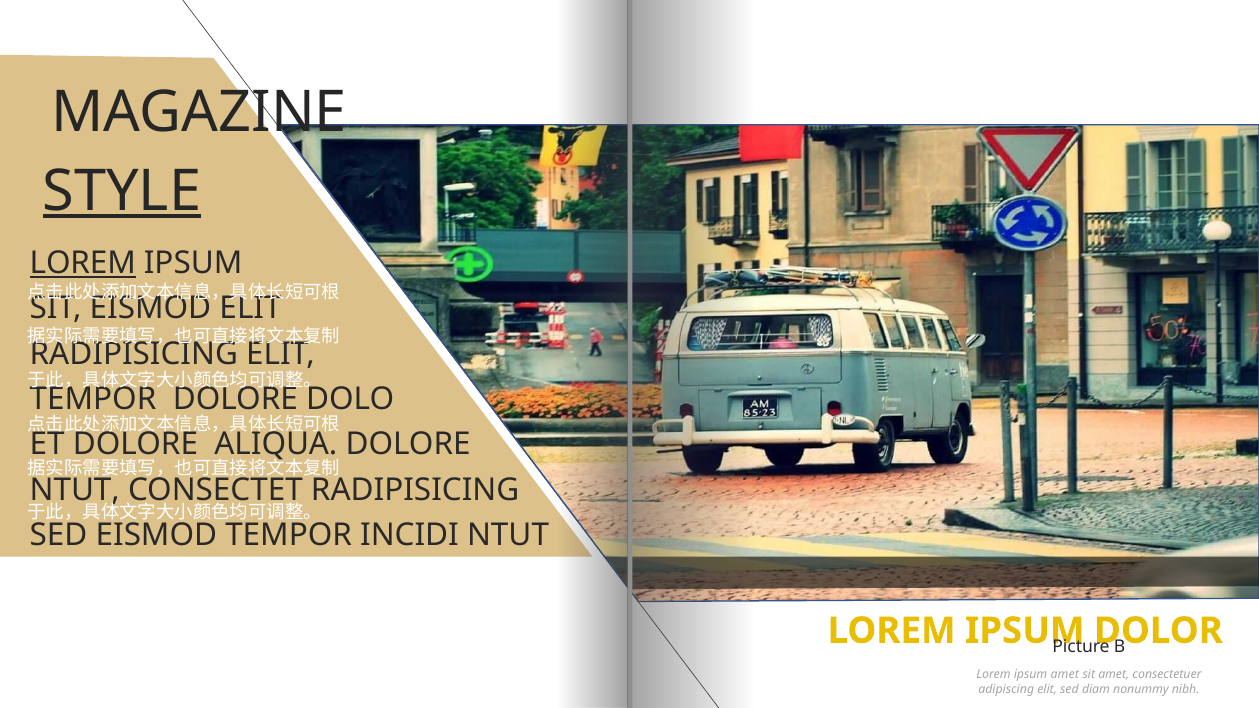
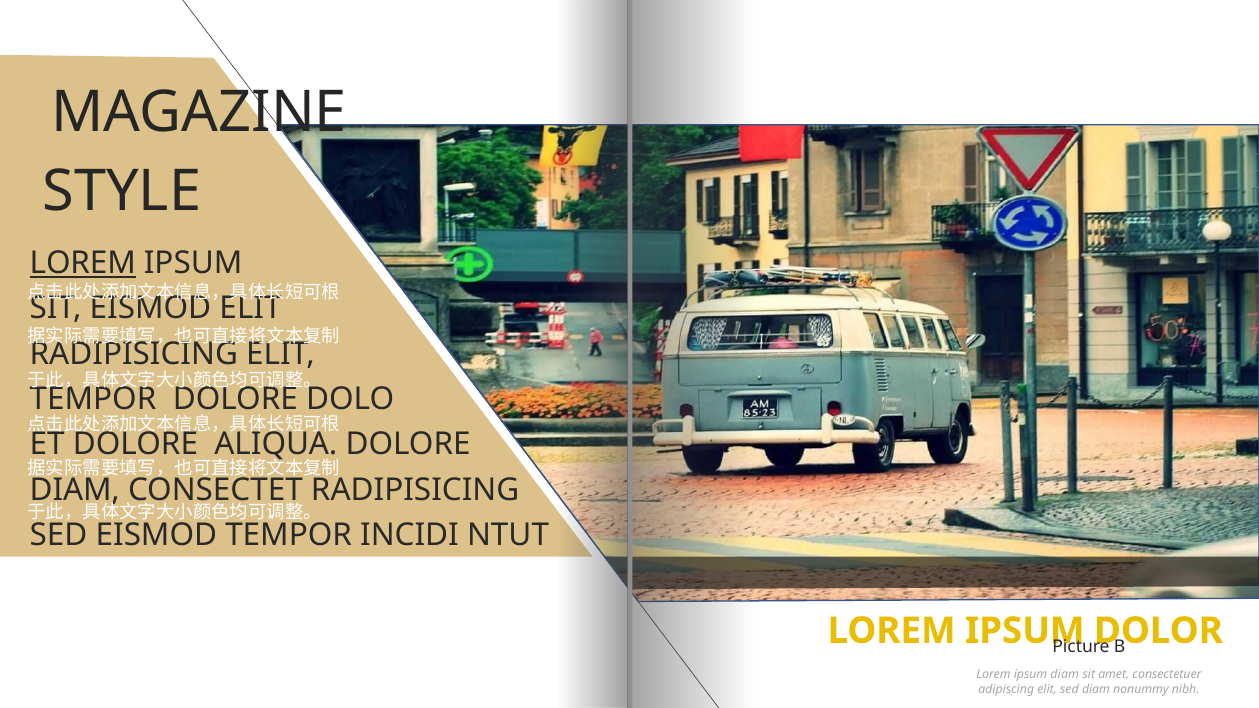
STYLE underline: present -> none
NTUT at (75, 490): NTUT -> DIAM
ipsum amet: amet -> diam
